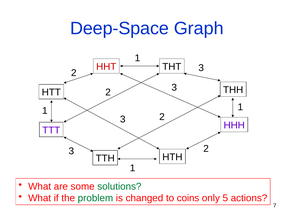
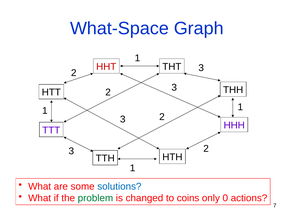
Deep-Space: Deep-Space -> What-Space
solutions colour: green -> blue
5: 5 -> 0
